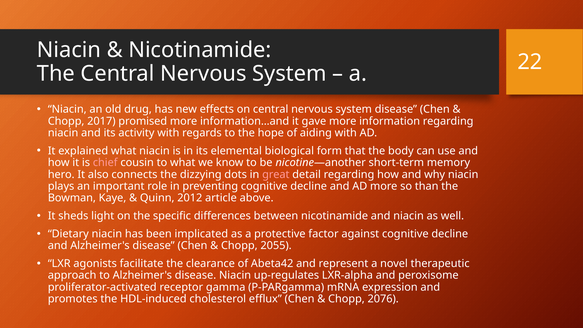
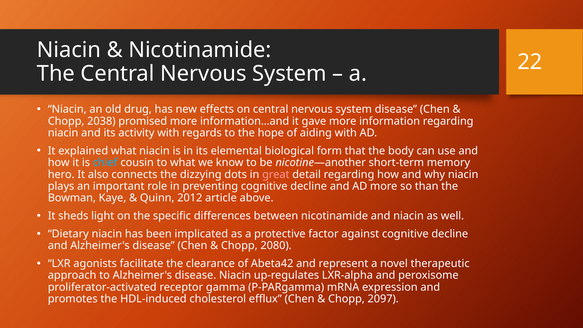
2017: 2017 -> 2038
chief colour: pink -> light blue
2055: 2055 -> 2080
2076: 2076 -> 2097
